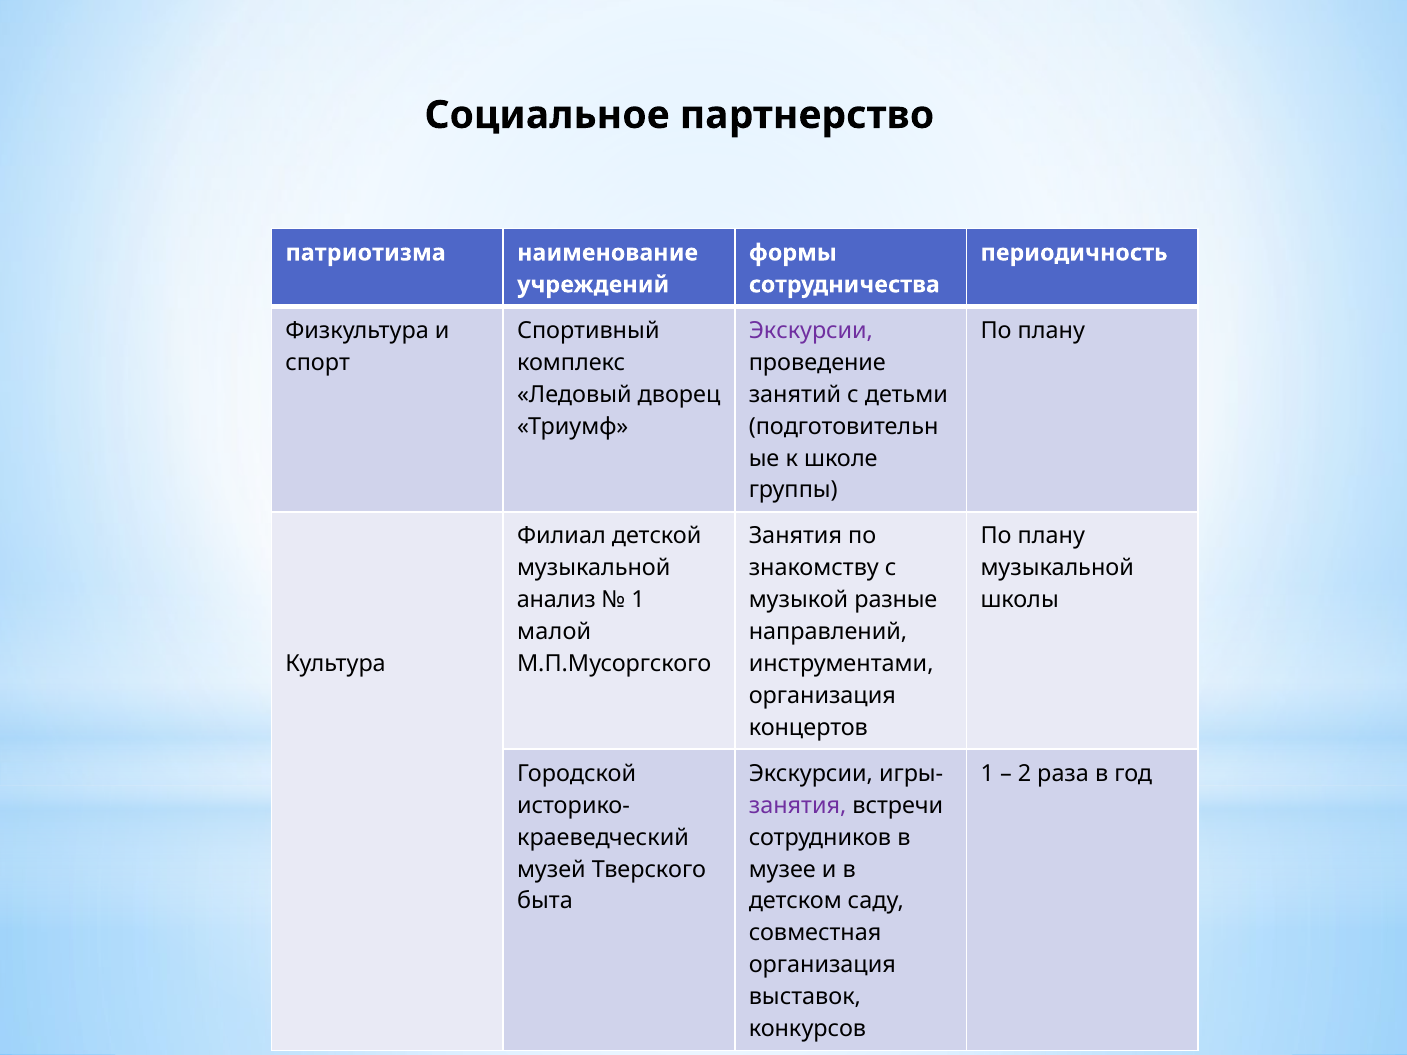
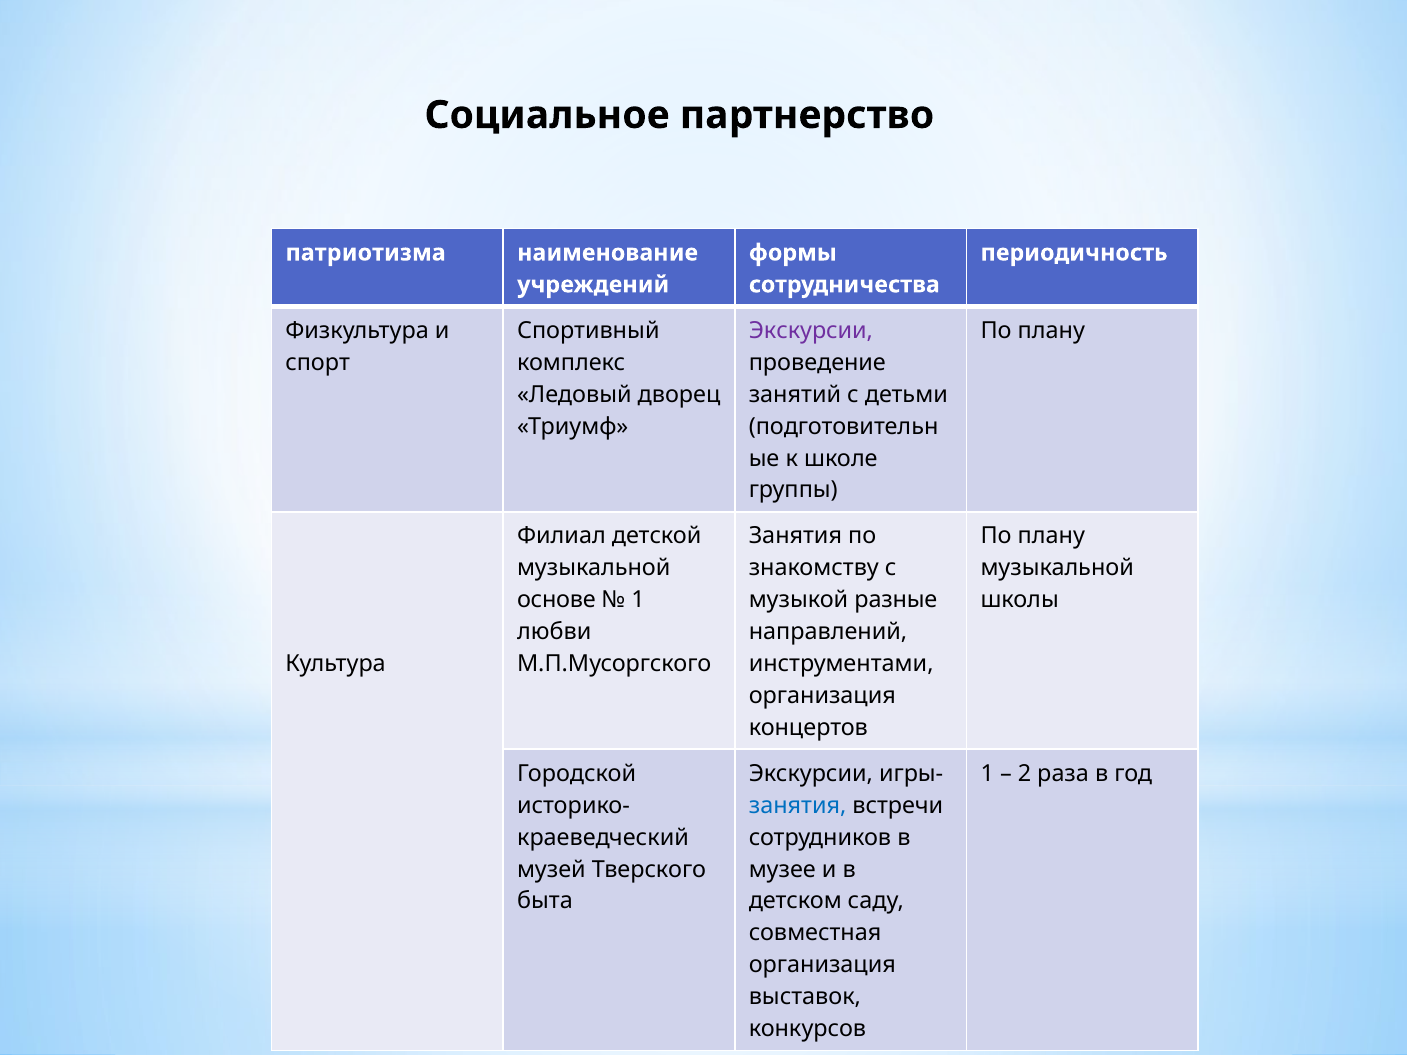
анализ: анализ -> основе
малой: малой -> любви
занятия at (798, 806) colour: purple -> blue
